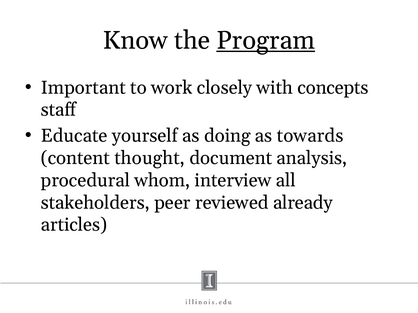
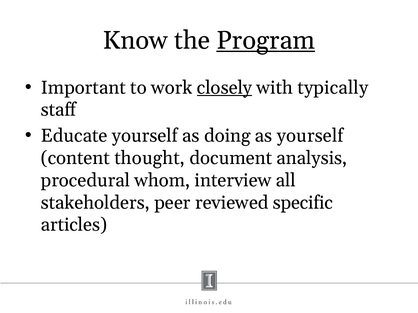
closely underline: none -> present
concepts: concepts -> typically
as towards: towards -> yourself
already: already -> specific
